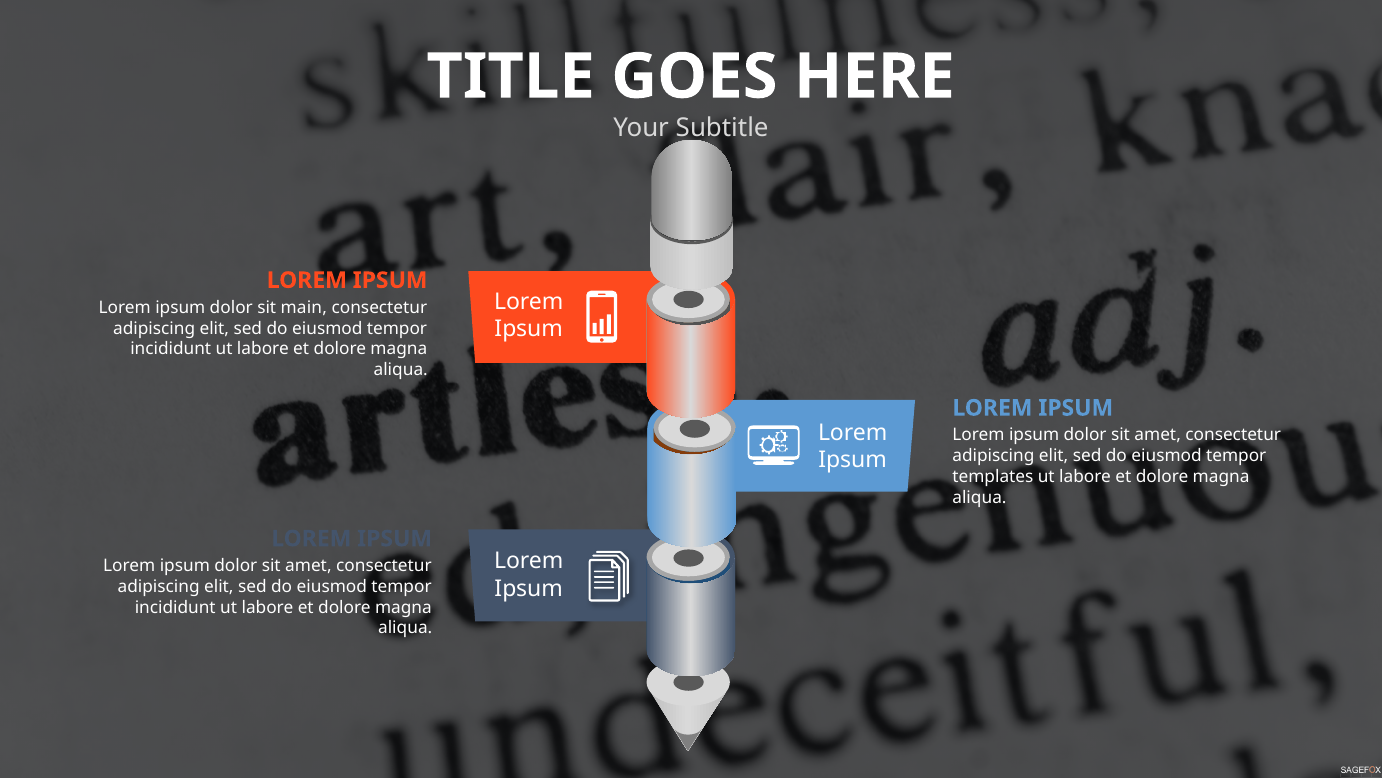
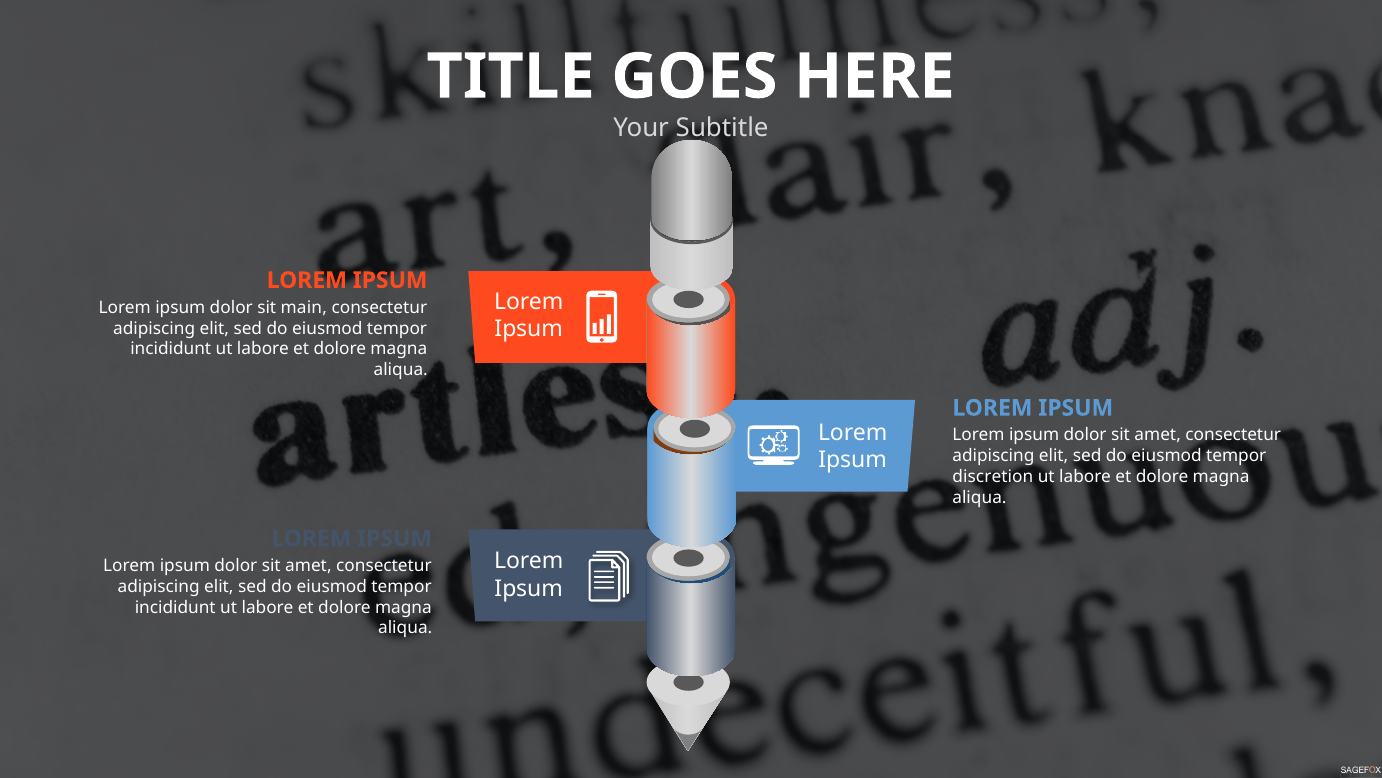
templates: templates -> discretion
